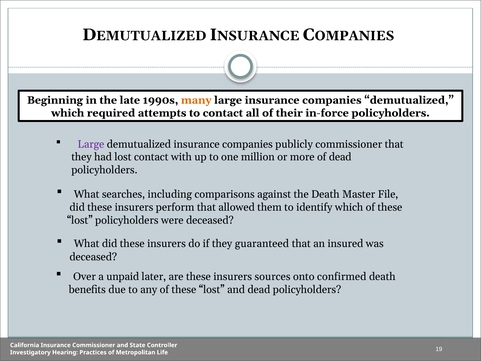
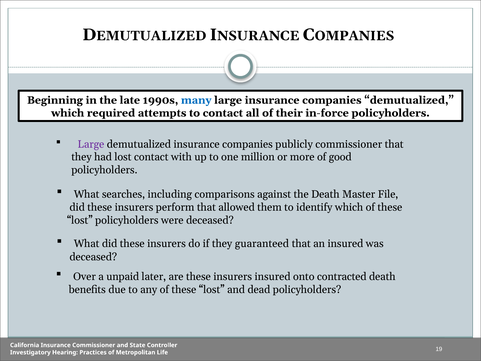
many colour: orange -> blue
of dead: dead -> good
insurers sources: sources -> insured
confirmed: confirmed -> contracted
